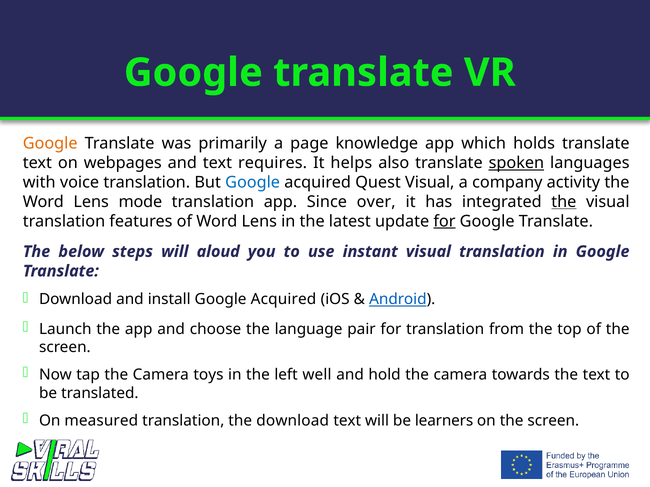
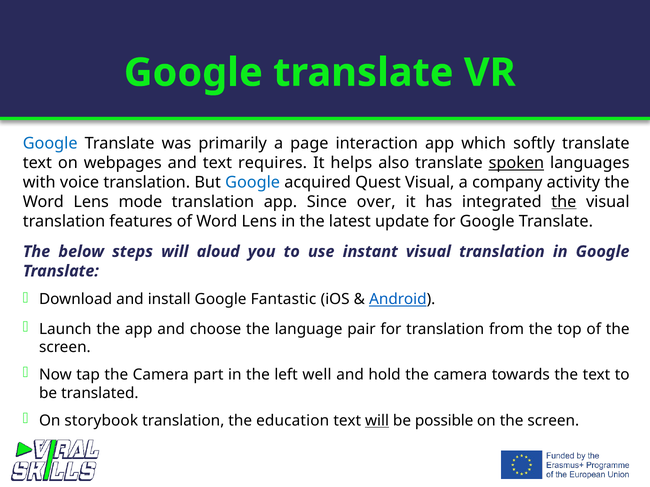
Google at (50, 143) colour: orange -> blue
knowledge: knowledge -> interaction
holds: holds -> softly
for at (444, 221) underline: present -> none
install Google Acquired: Acquired -> Fantastic
toys: toys -> part
measured: measured -> storybook
the download: download -> education
will at (377, 421) underline: none -> present
learners: learners -> possible
